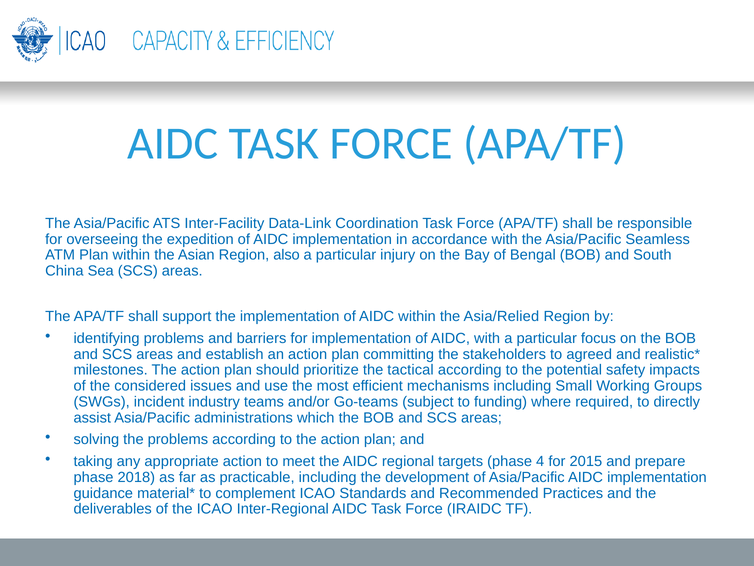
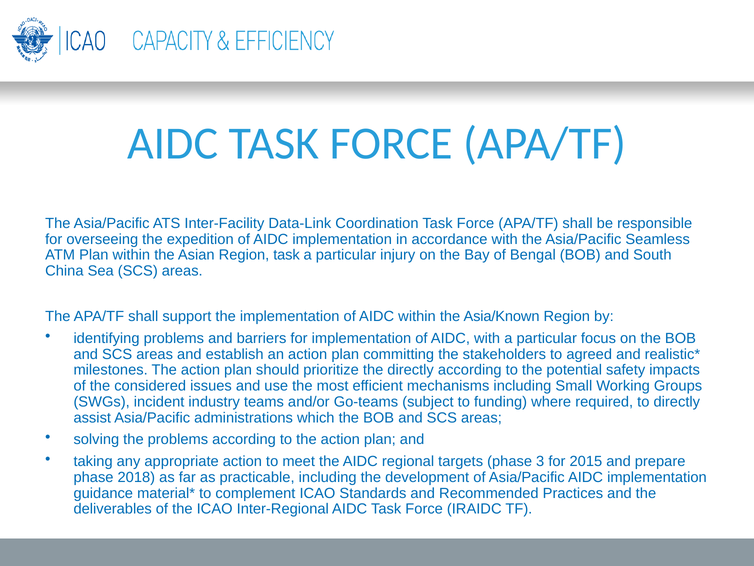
Region also: also -> task
Asia/Relied: Asia/Relied -> Asia/Known
the tactical: tactical -> directly
4: 4 -> 3
